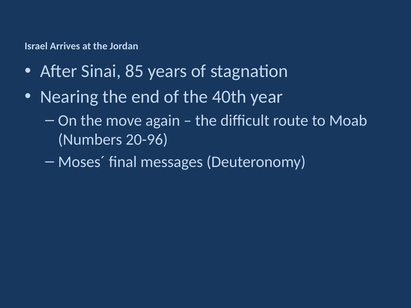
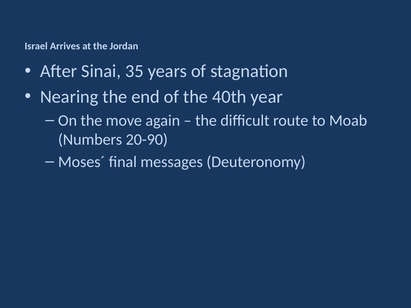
85: 85 -> 35
20-96: 20-96 -> 20-90
